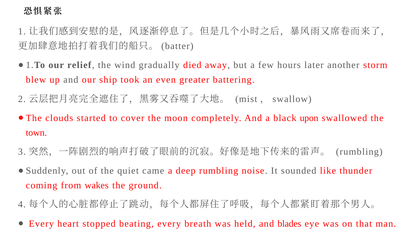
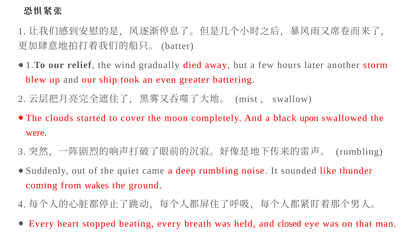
town: town -> were
blades: blades -> closed
